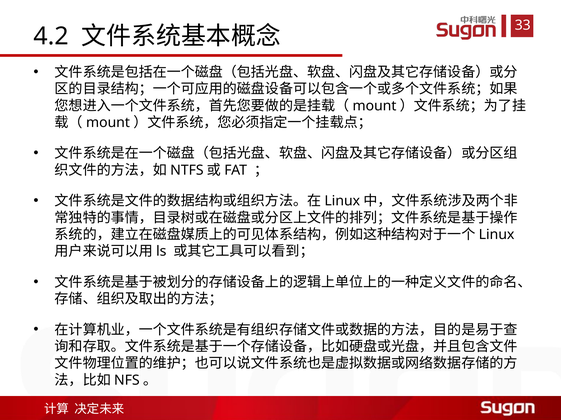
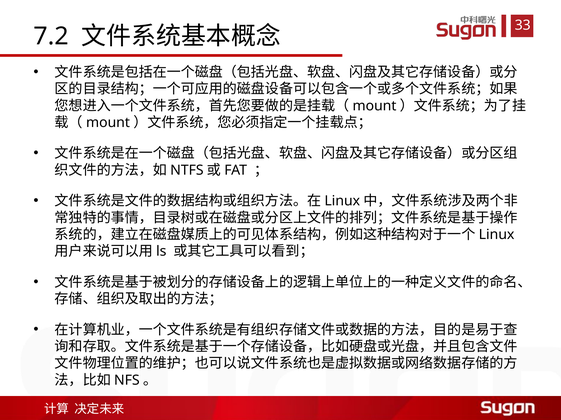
4.2: 4.2 -> 7.2
